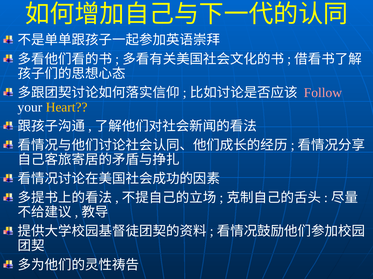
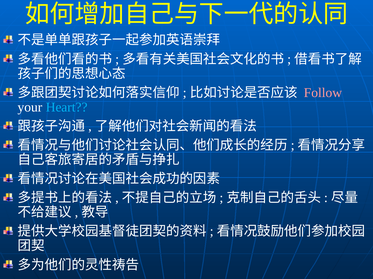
Heart colour: yellow -> light blue
